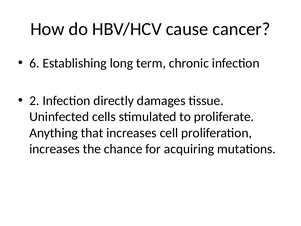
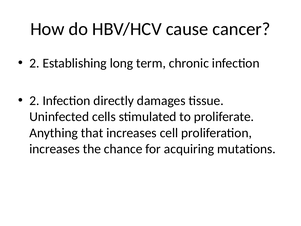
6 at (34, 63): 6 -> 2
